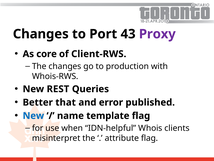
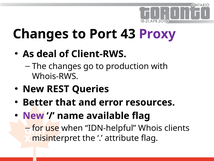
core: core -> deal
published: published -> resources
New at (33, 115) colour: blue -> purple
template: template -> available
